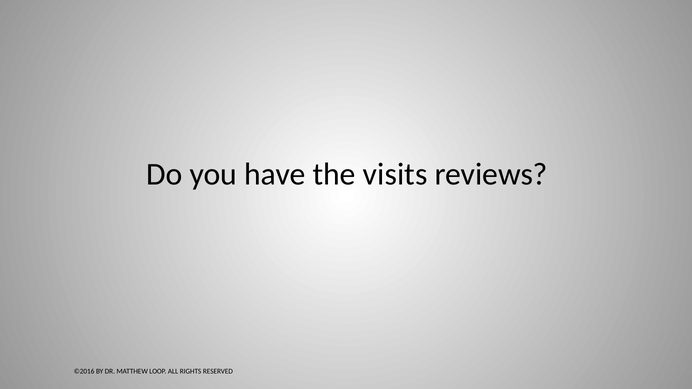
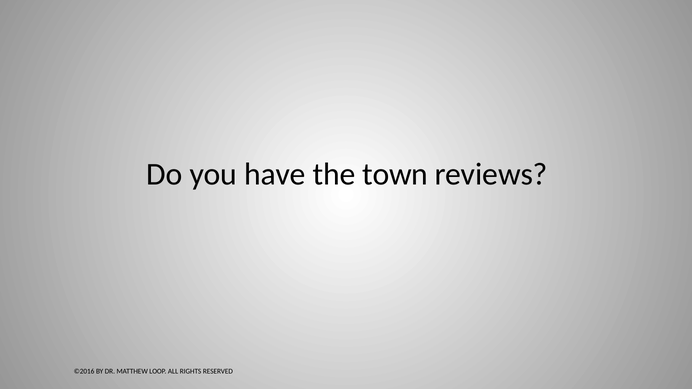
visits: visits -> town
